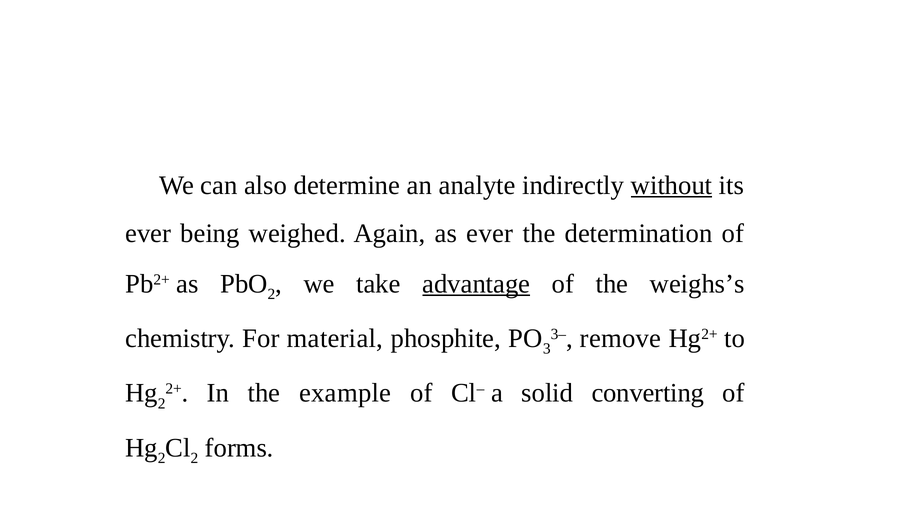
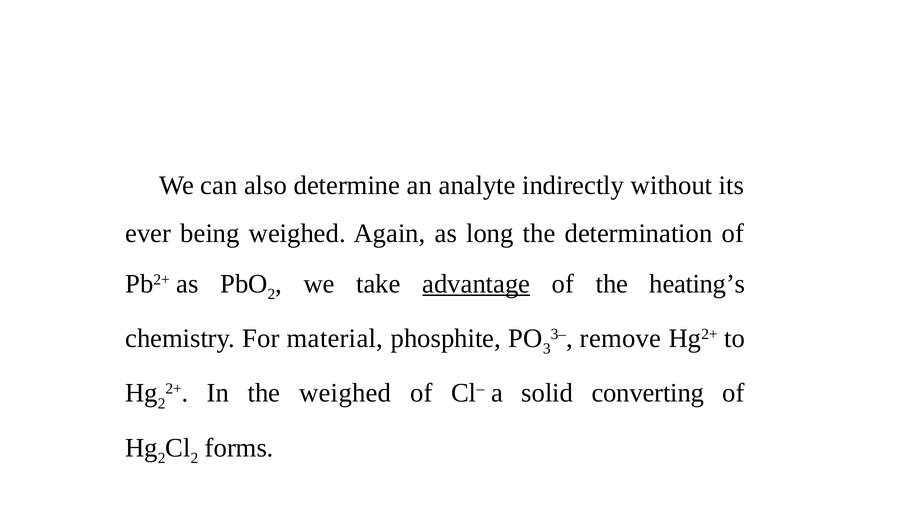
without underline: present -> none
as ever: ever -> long
weighs’s: weighs’s -> heating’s
the example: example -> weighed
